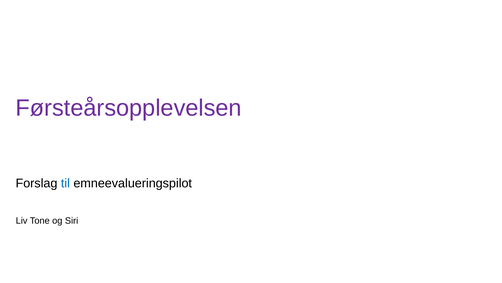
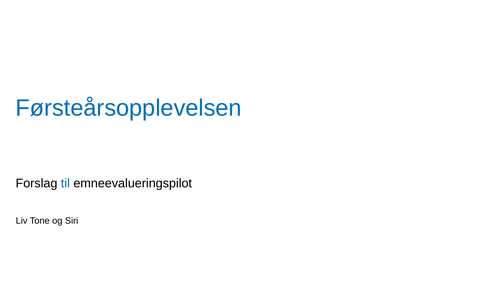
Førsteårsopplevelsen colour: purple -> blue
